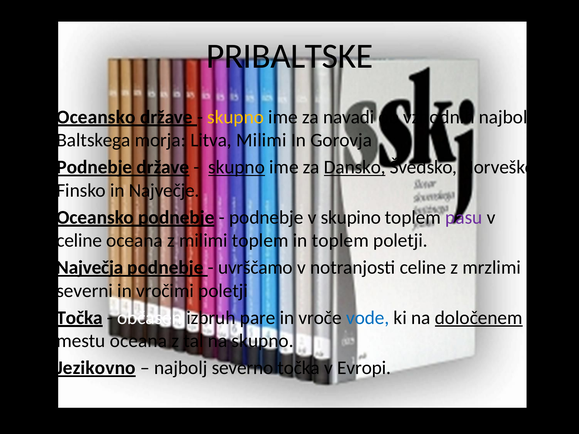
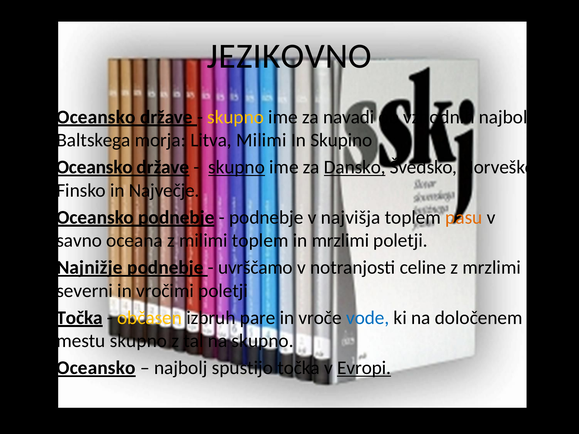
PRIBALTSKE: PRIBALTSKE -> JEZIKOVNO
Gorovja: Gorovja -> Skupino
Podnebje at (94, 167): Podnebje -> Oceansko
skupino: skupino -> najvišja
pasu colour: purple -> orange
celine at (79, 241): celine -> savno
in toplem: toplem -> mrzlimi
Največja: Največja -> Najnižje
občasen colour: white -> yellow
določenem underline: present -> none
mestu oceana: oceana -> skupno
Jezikovno at (96, 368): Jezikovno -> Oceansko
severno: severno -> spustijo
Evropi underline: none -> present
